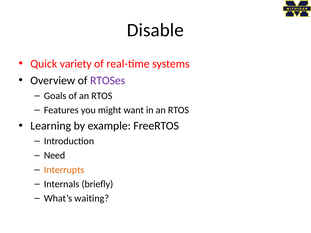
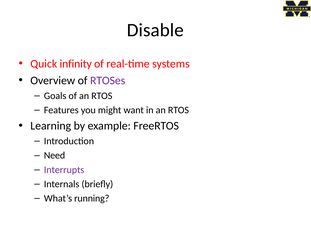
variety: variety -> infinity
Interrupts colour: orange -> purple
waiting: waiting -> running
